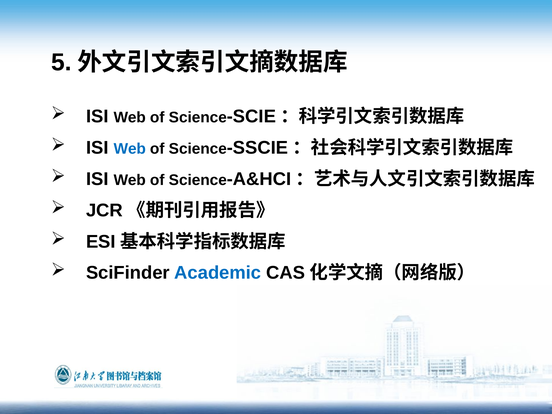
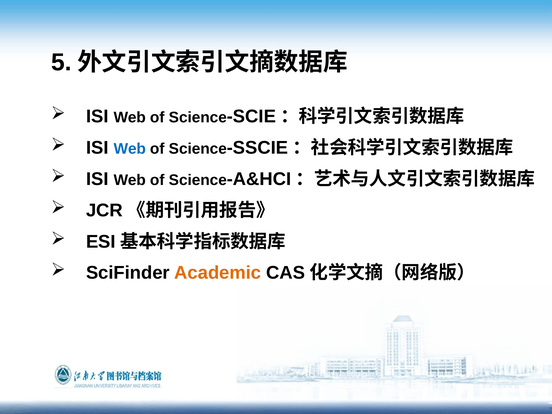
Academic colour: blue -> orange
